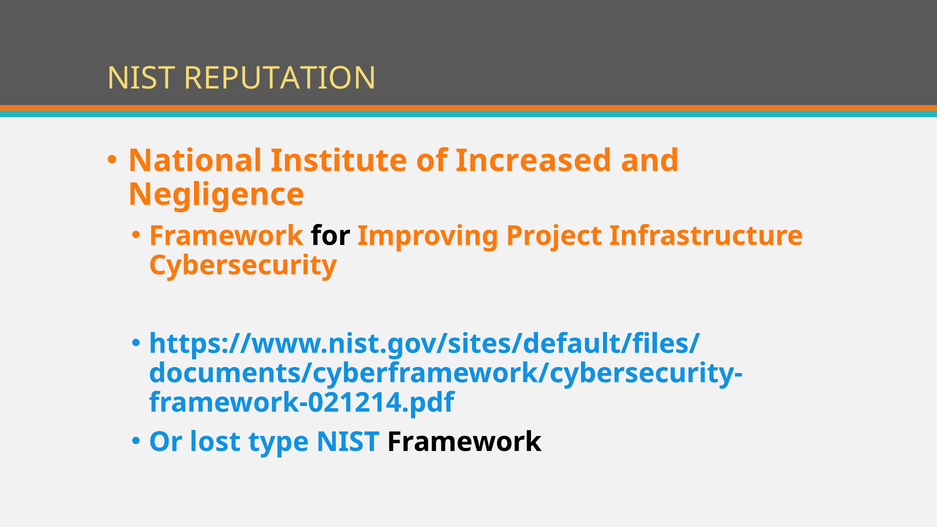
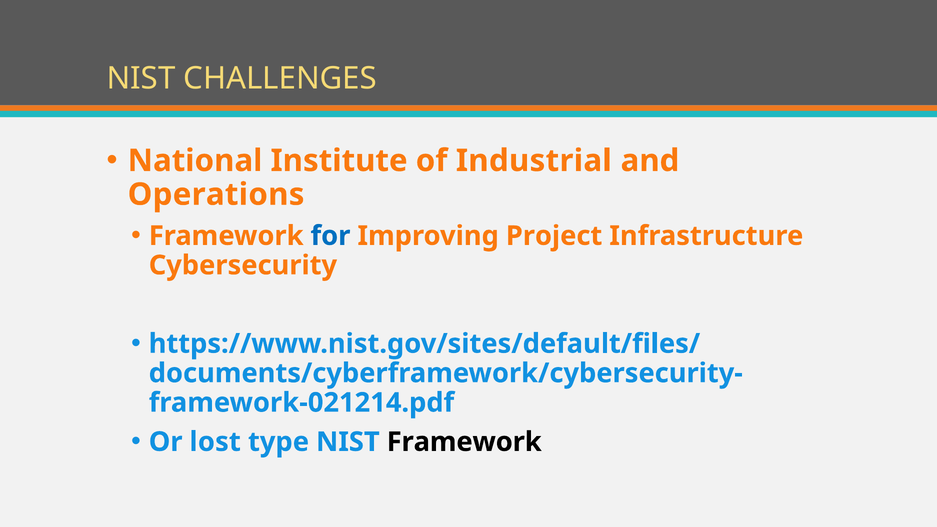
REPUTATION: REPUTATION -> CHALLENGES
Increased: Increased -> Industrial
Negligence: Negligence -> Operations
for colour: black -> blue
